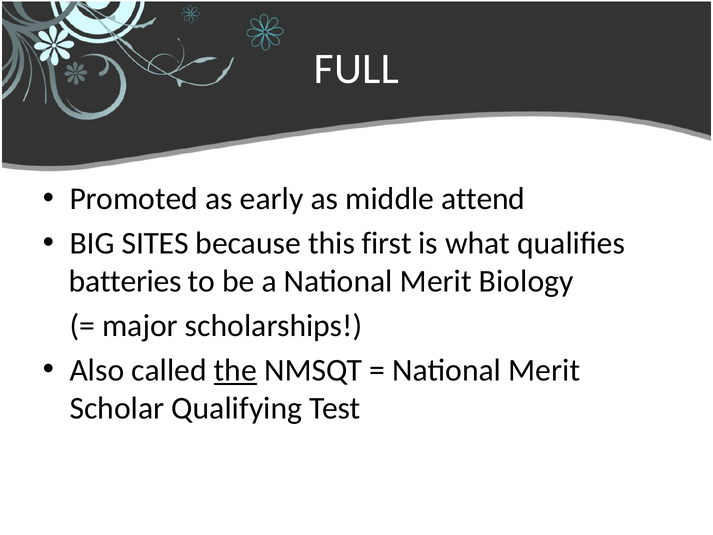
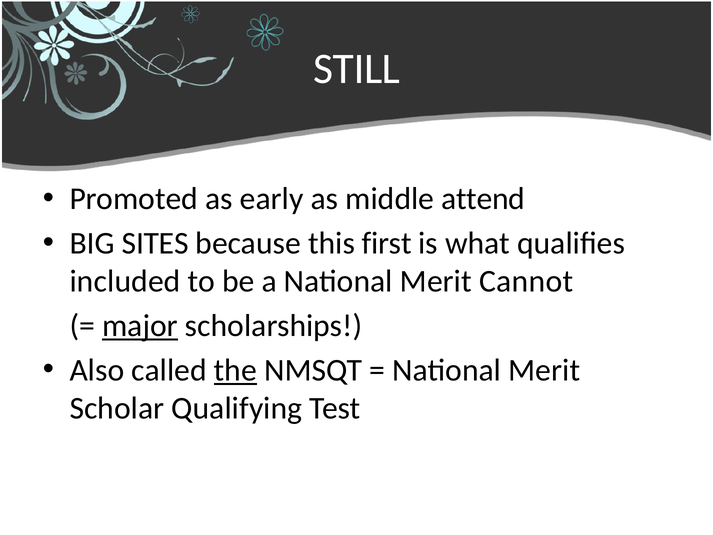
FULL: FULL -> STILL
batteries: batteries -> included
Biology: Biology -> Cannot
major underline: none -> present
